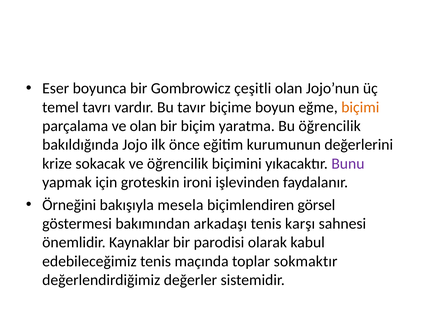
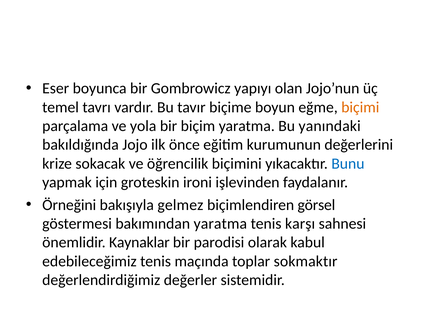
çeşitli: çeşitli -> yapıyı
ve olan: olan -> yola
Bu öğrencilik: öğrencilik -> yanındaki
Bunu colour: purple -> blue
mesela: mesela -> gelmez
bakımından arkadaşı: arkadaşı -> yaratma
